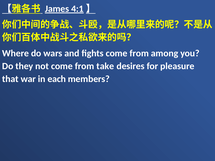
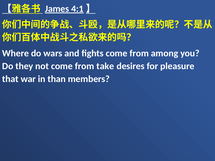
each: each -> than
